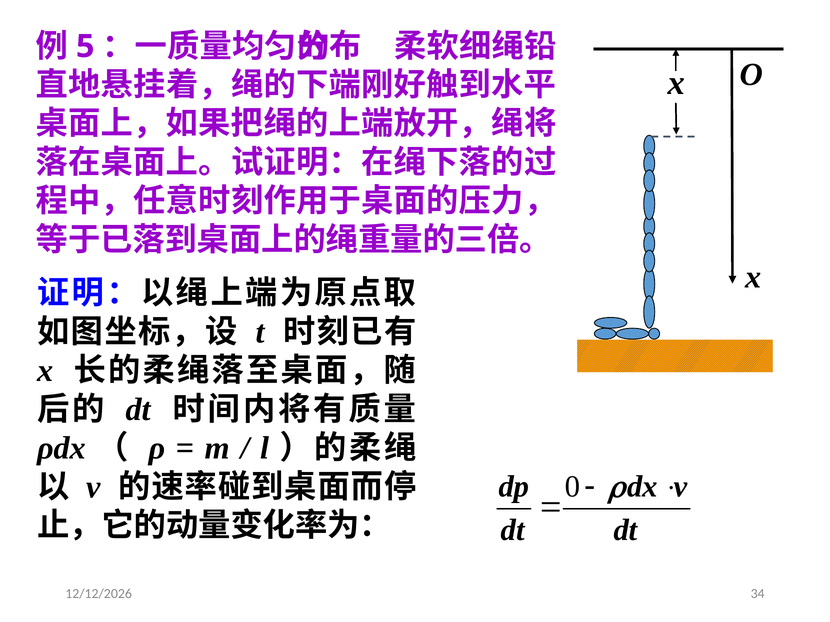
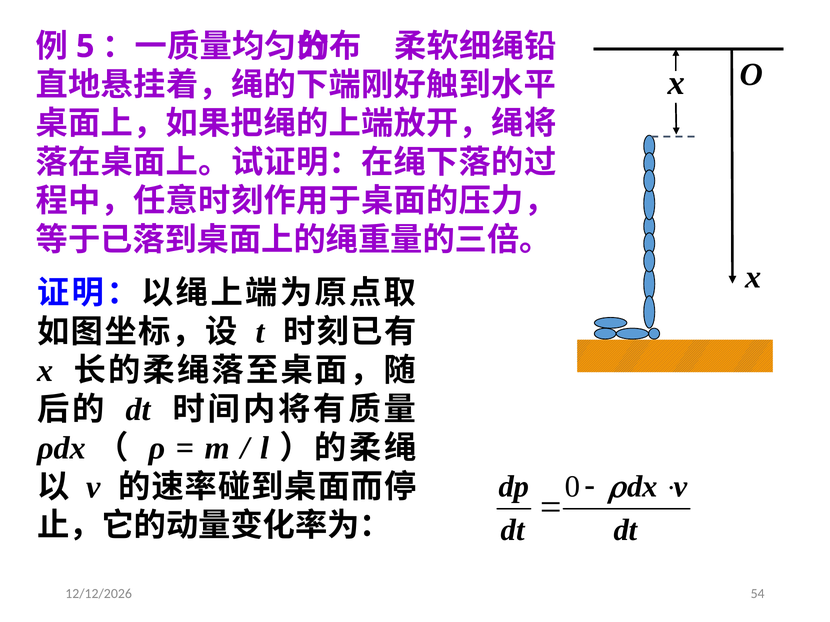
34: 34 -> 54
